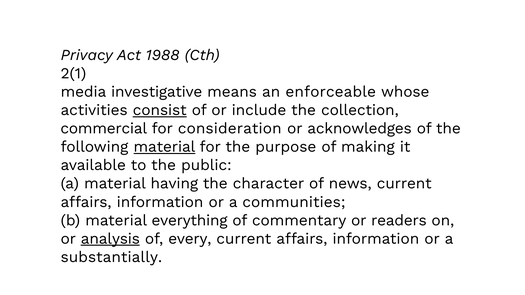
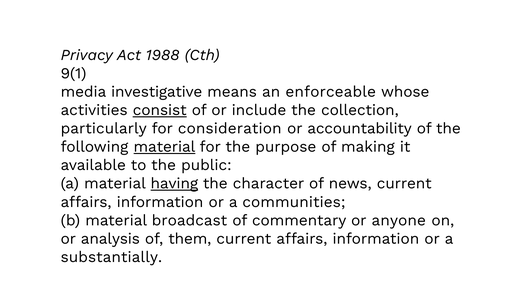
2(1: 2(1 -> 9(1
commercial: commercial -> particularly
acknowledges: acknowledges -> accountability
having underline: none -> present
everything: everything -> broadcast
readers: readers -> anyone
analysis underline: present -> none
every: every -> them
